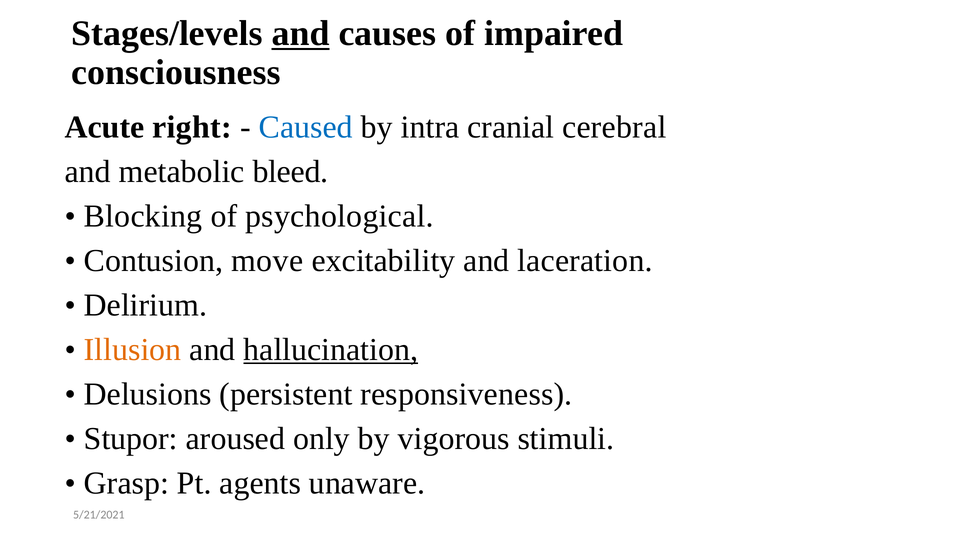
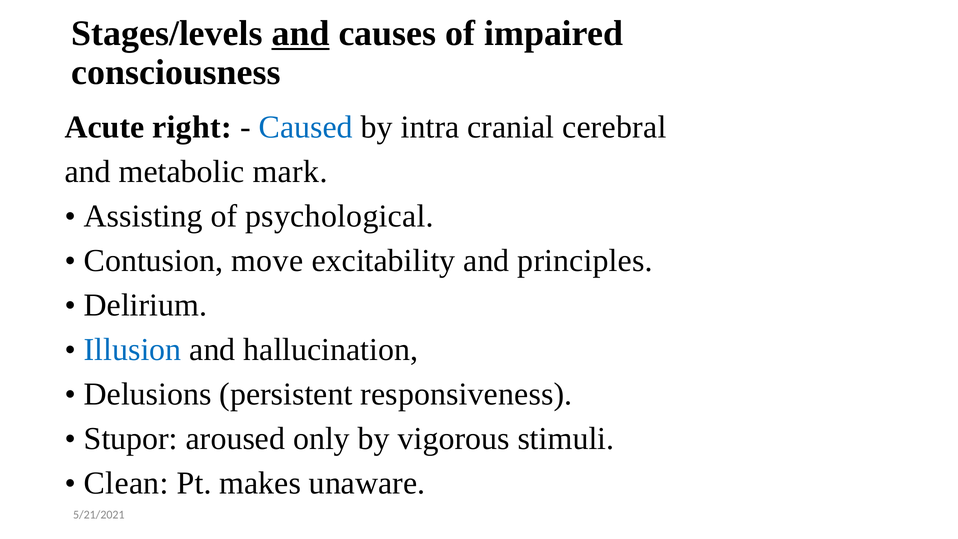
bleed: bleed -> mark
Blocking: Blocking -> Assisting
laceration: laceration -> principles
Illusion colour: orange -> blue
hallucination underline: present -> none
Grasp: Grasp -> Clean
agents: agents -> makes
